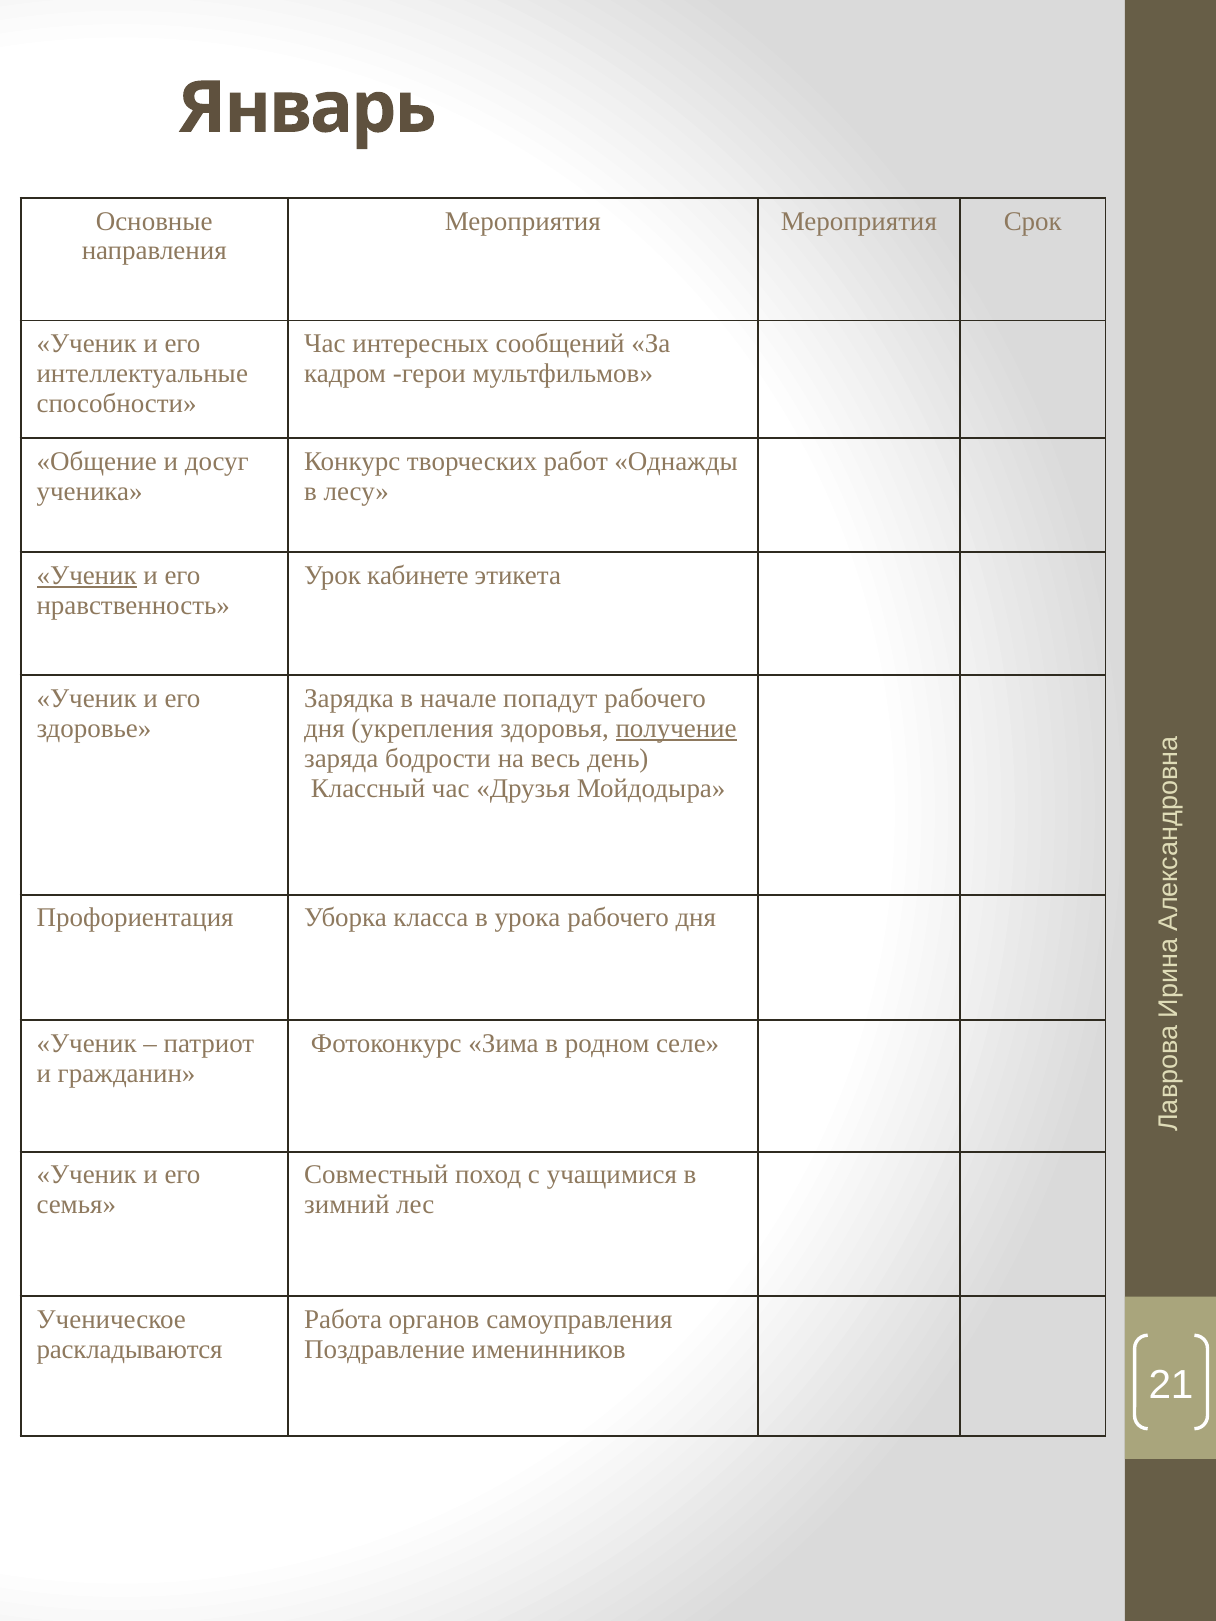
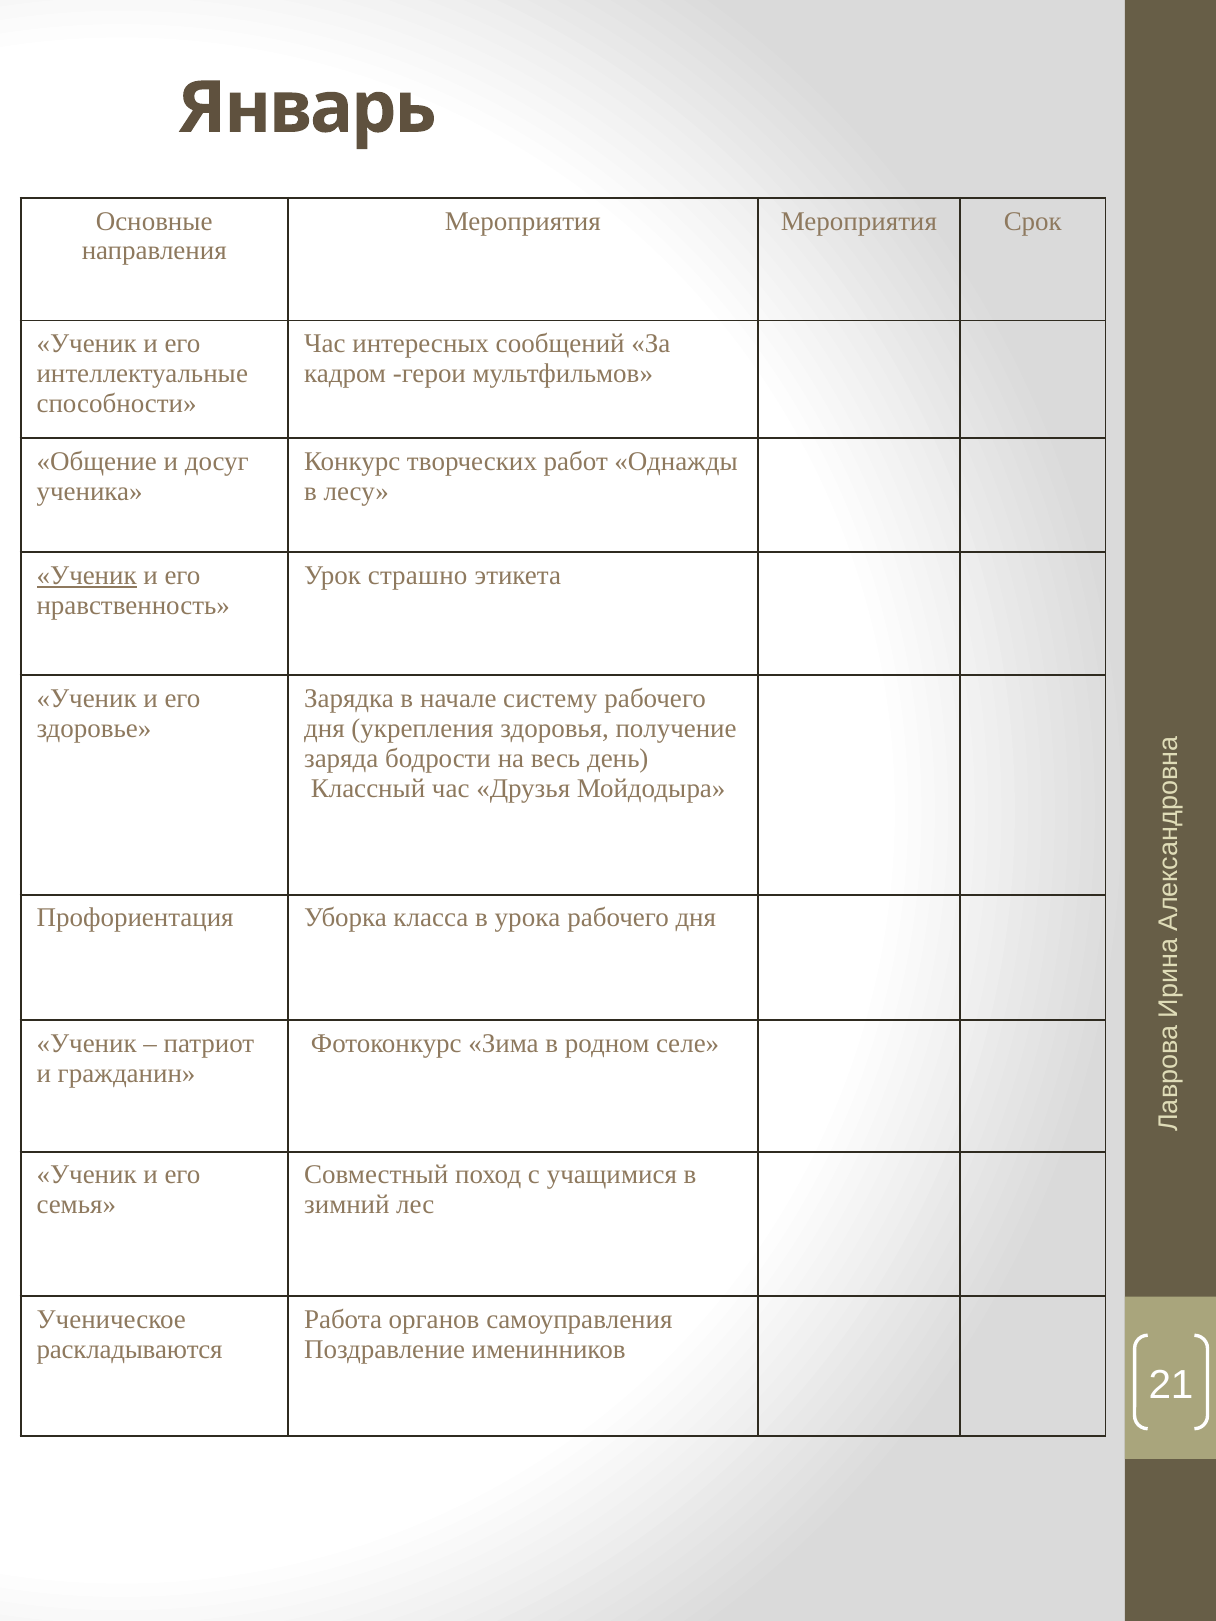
кабинете: кабинете -> страшно
попадут: попадут -> систему
получение underline: present -> none
